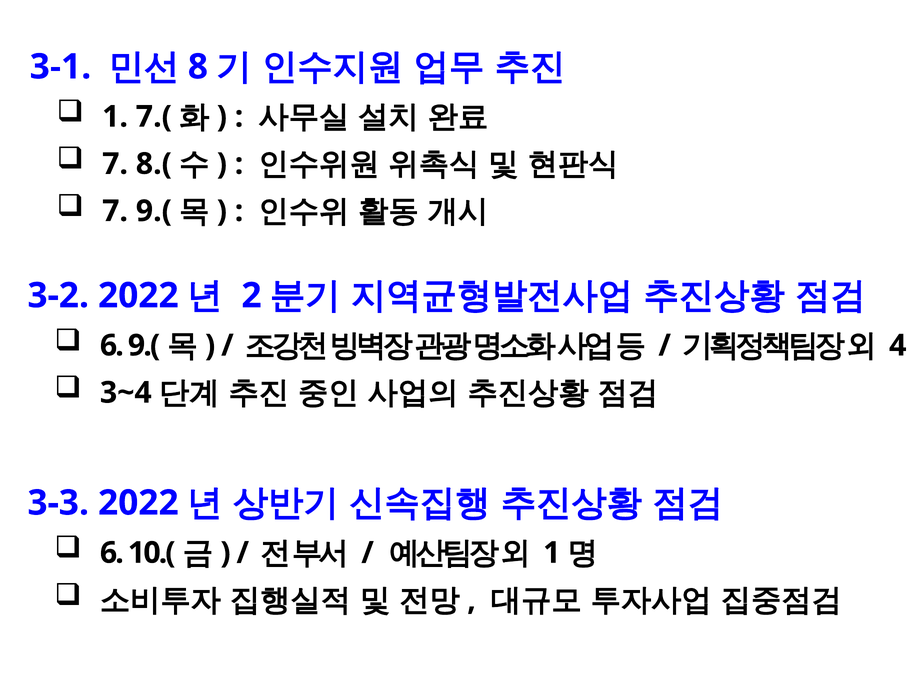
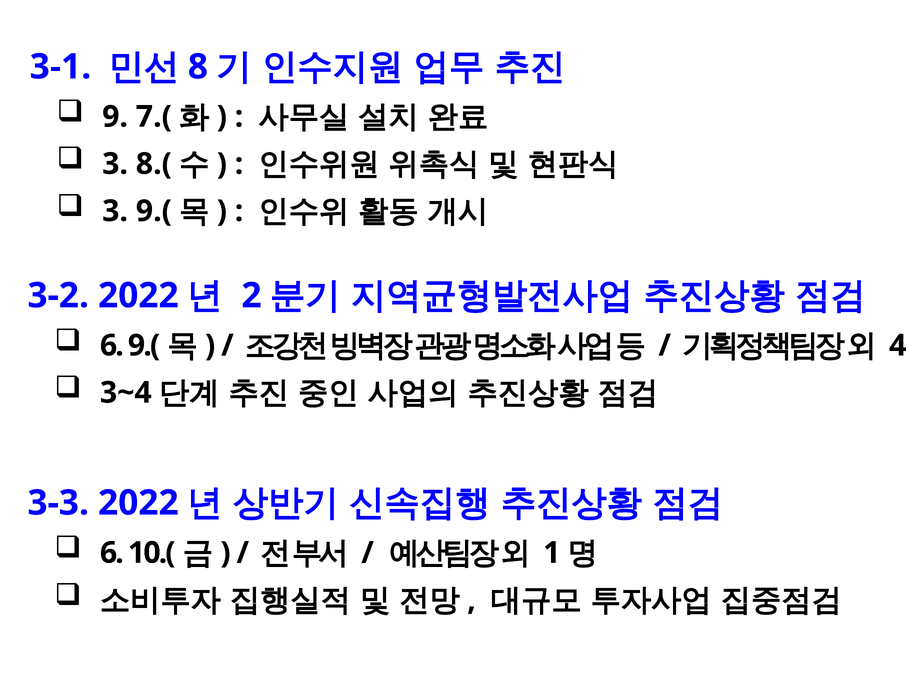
1 at (115, 117): 1 -> 9
7 at (115, 164): 7 -> 3
7 at (115, 211): 7 -> 3
